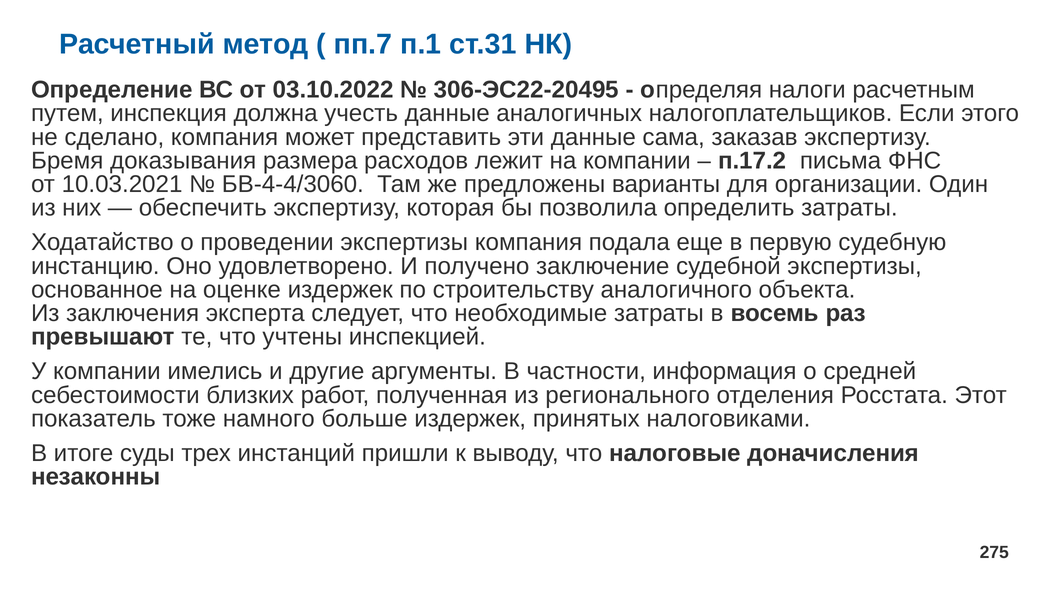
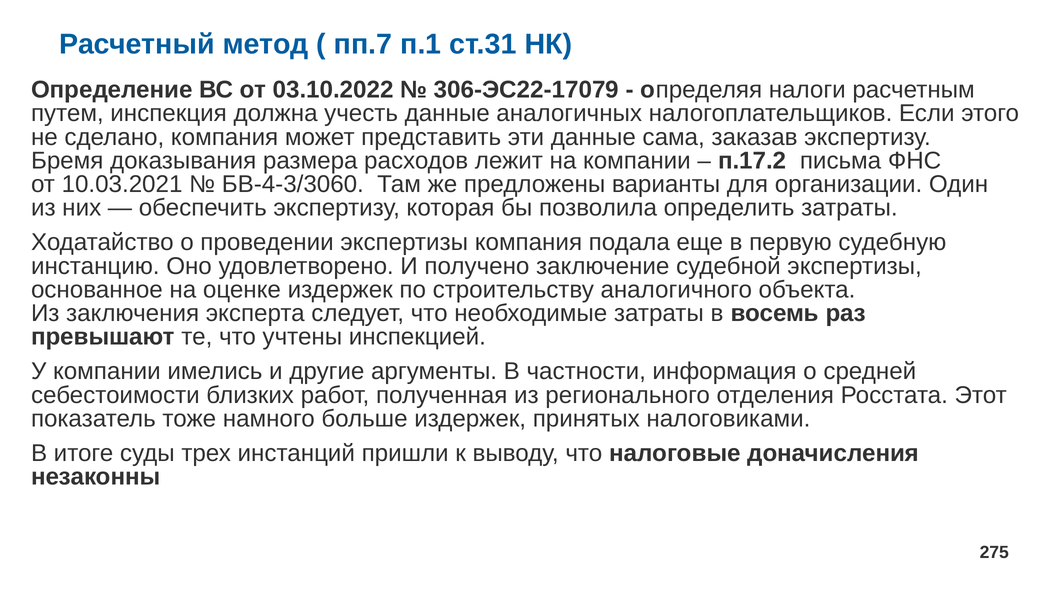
306-ЭС22-20495: 306-ЭС22-20495 -> 306-ЭС22-17079
БВ-4-4/3060: БВ-4-4/3060 -> БВ-4-3/3060
